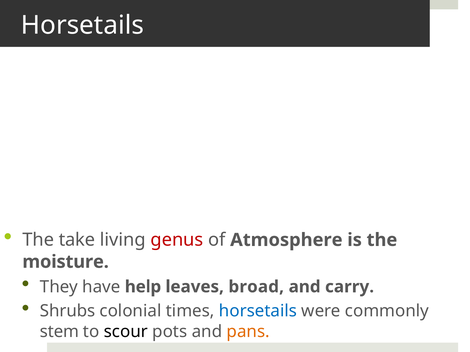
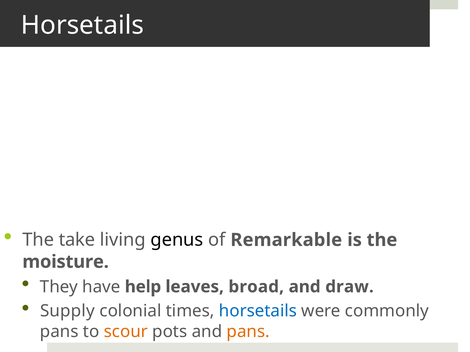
genus colour: red -> black
Atmosphere: Atmosphere -> Remarkable
carry: carry -> draw
Shrubs: Shrubs -> Supply
stem at (59, 332): stem -> pans
scour colour: black -> orange
